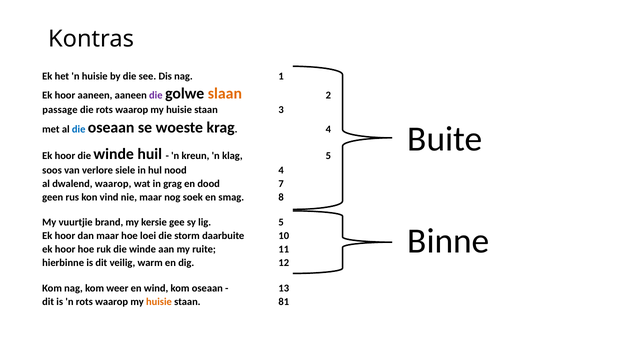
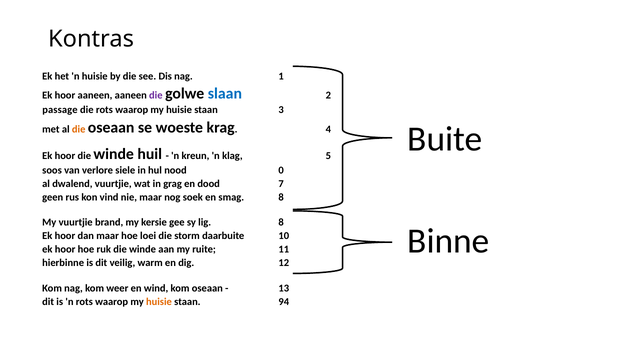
slaan colour: orange -> blue
die at (79, 129) colour: blue -> orange
nood 4: 4 -> 0
dwalend waarop: waarop -> vuurtjie
lig 5: 5 -> 8
81: 81 -> 94
